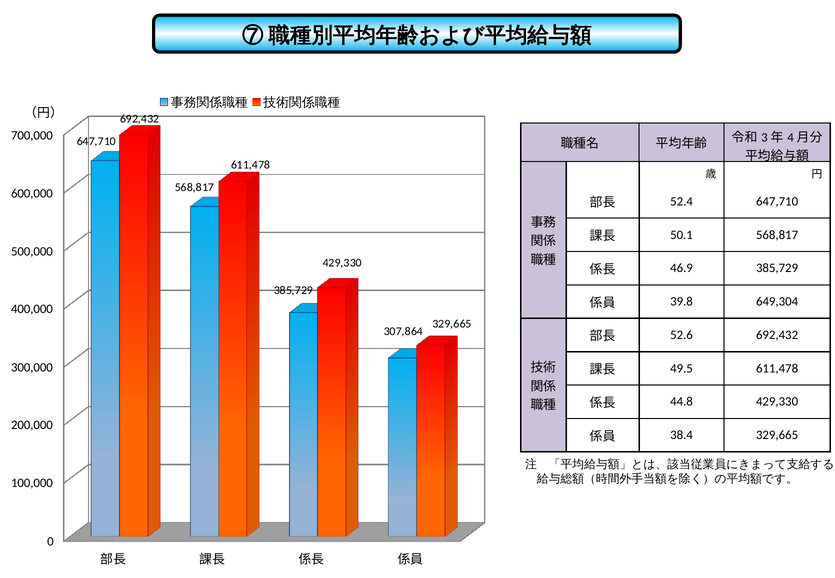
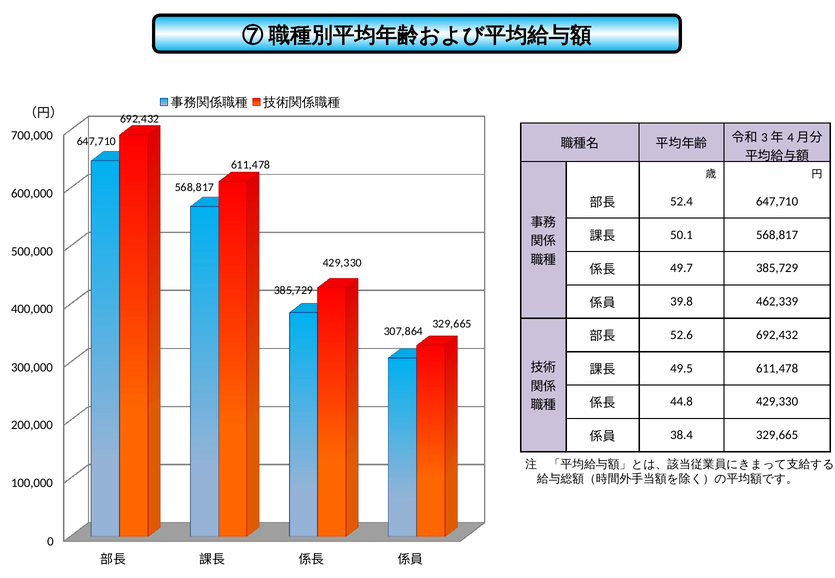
46.9: 46.9 -> 49.7
649,304: 649,304 -> 462,339
